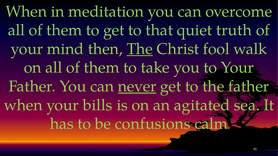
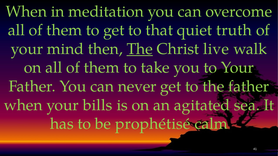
fool: fool -> live
never underline: present -> none
confusions: confusions -> prophétisé
